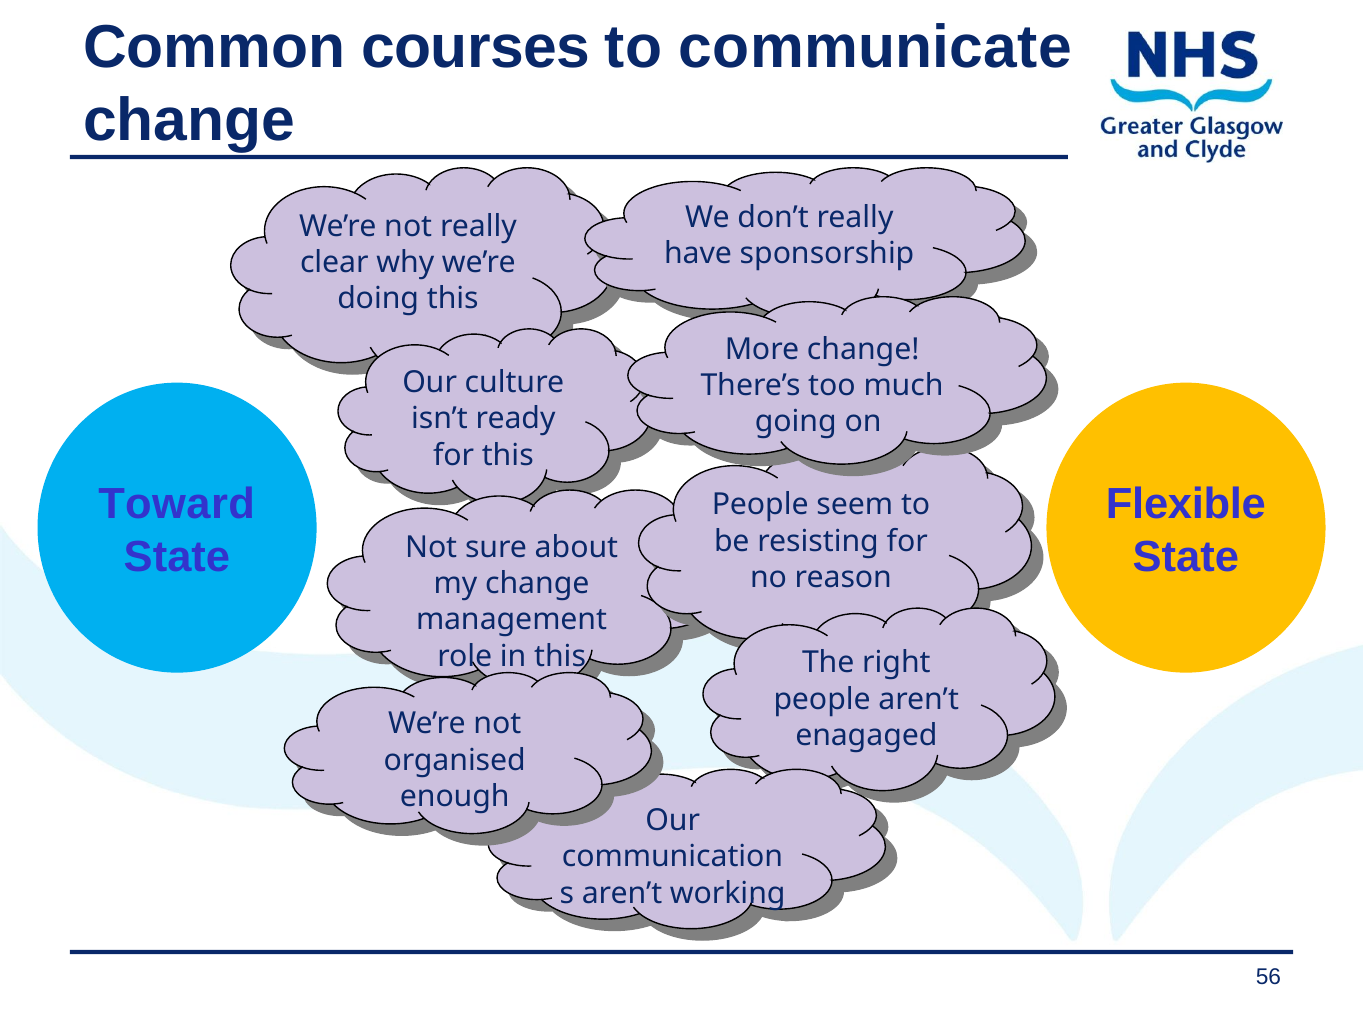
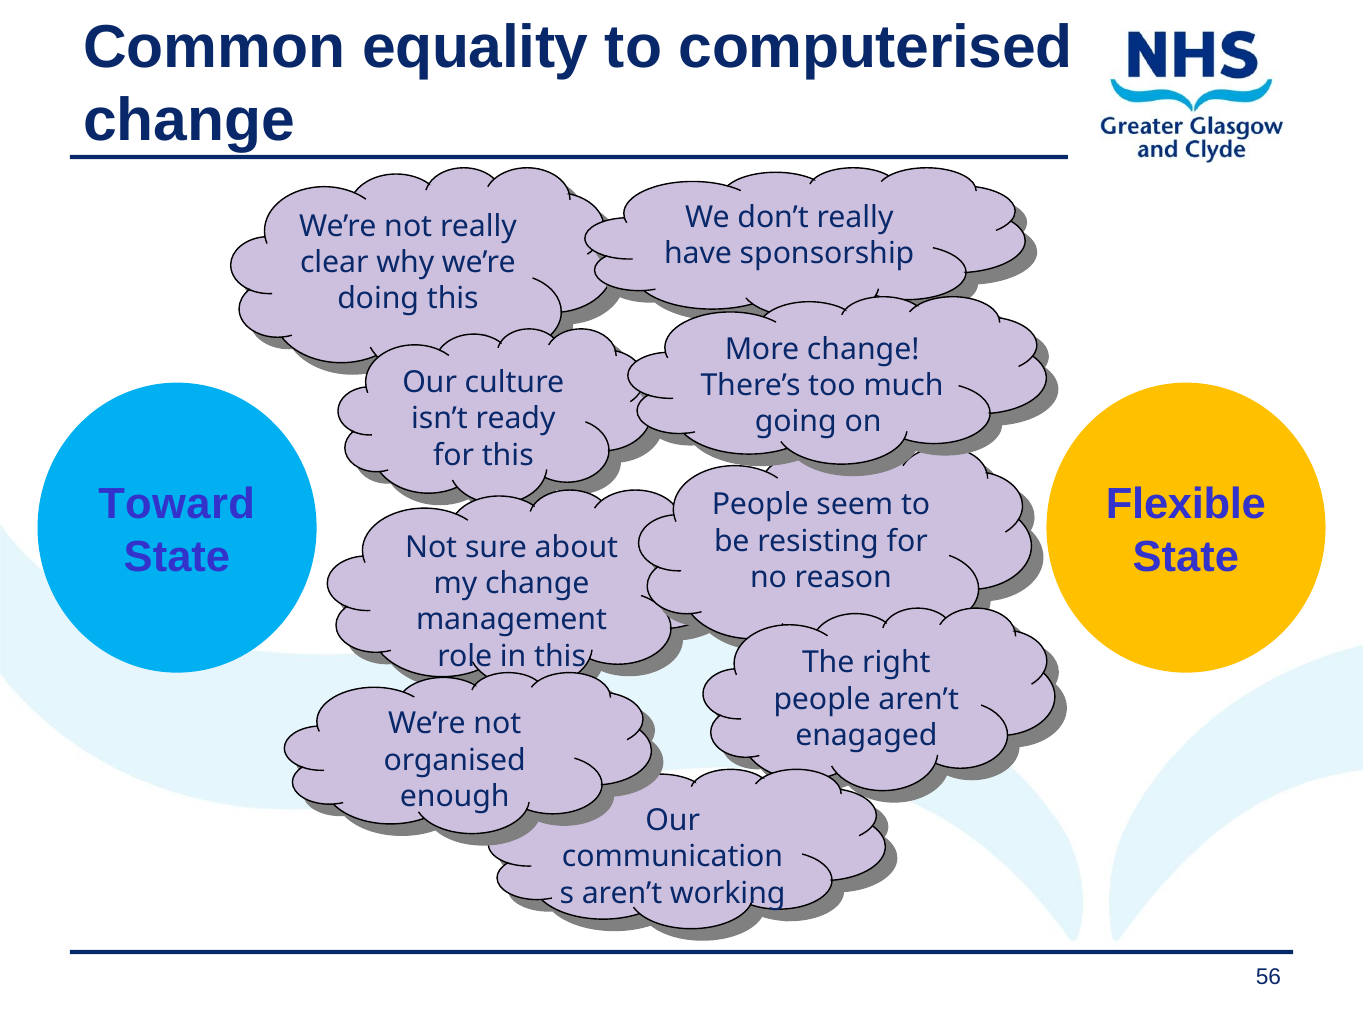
courses: courses -> equality
communicate: communicate -> computerised
